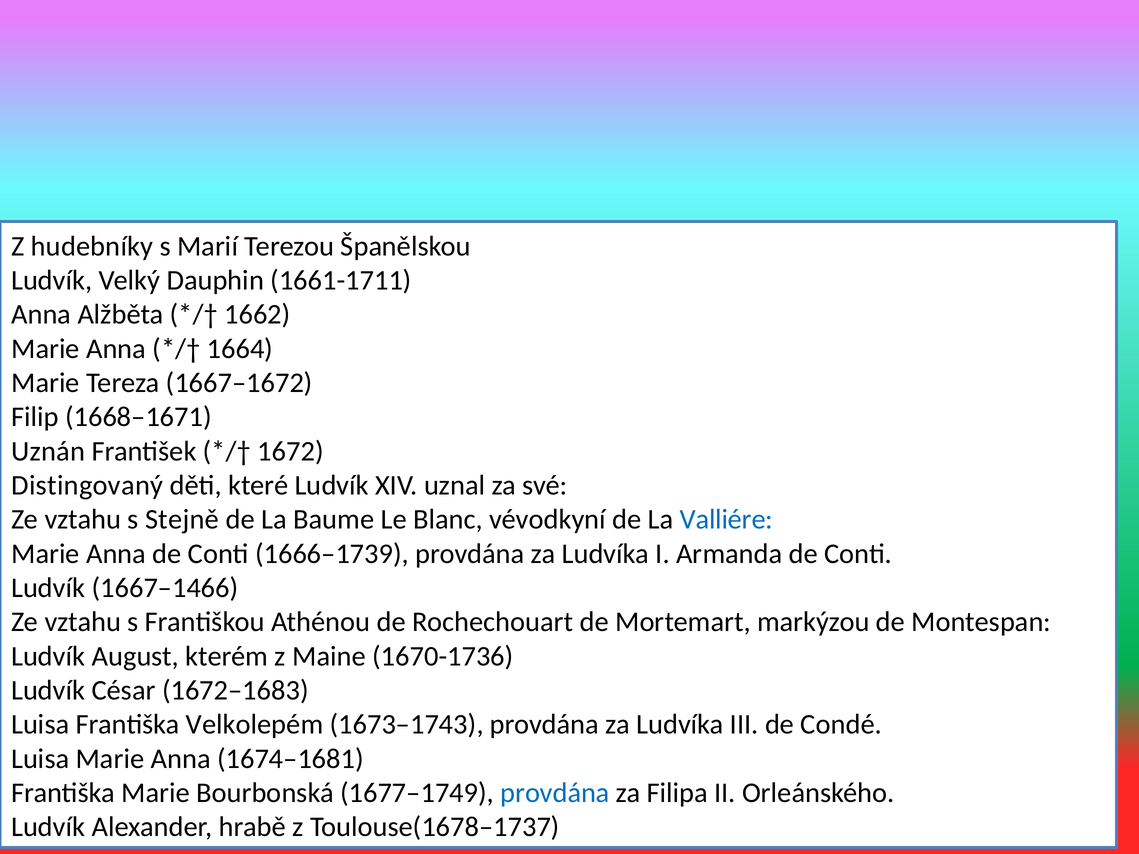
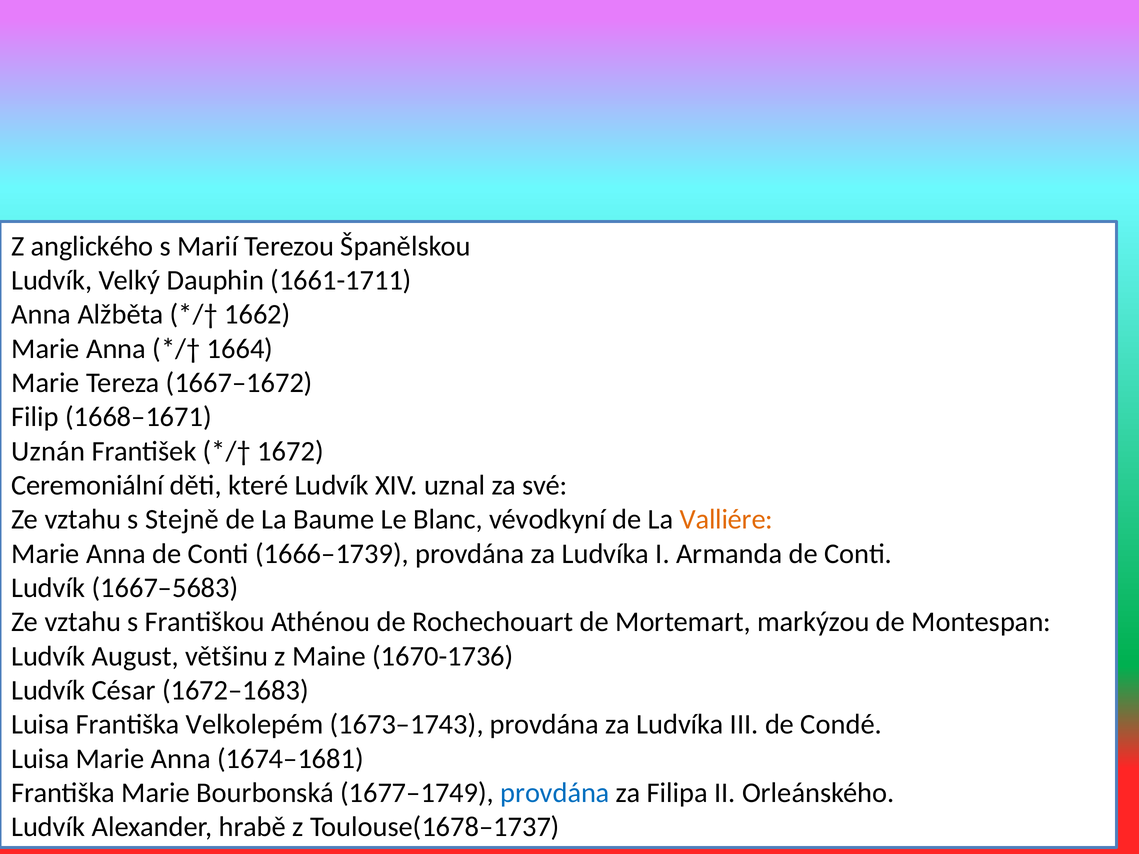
hudebníky: hudebníky -> anglického
Distingovaný: Distingovaný -> Ceremoniální
Valliére colour: blue -> orange
1667–1466: 1667–1466 -> 1667–5683
kterém: kterém -> většinu
